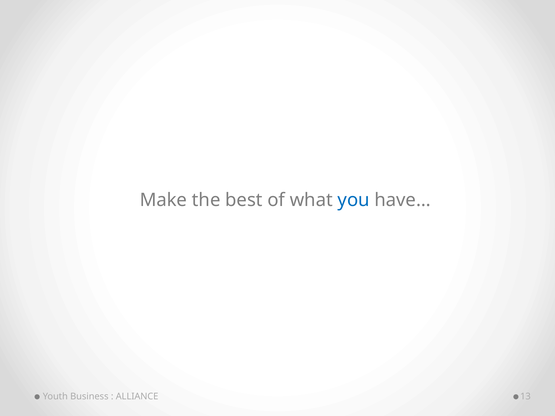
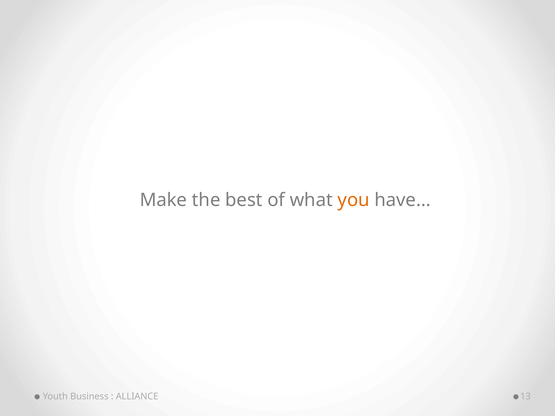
you colour: blue -> orange
